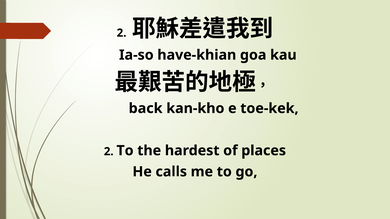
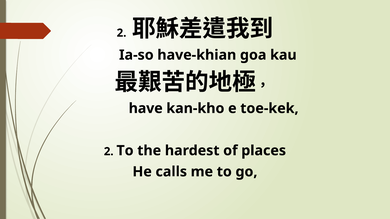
back: back -> have
